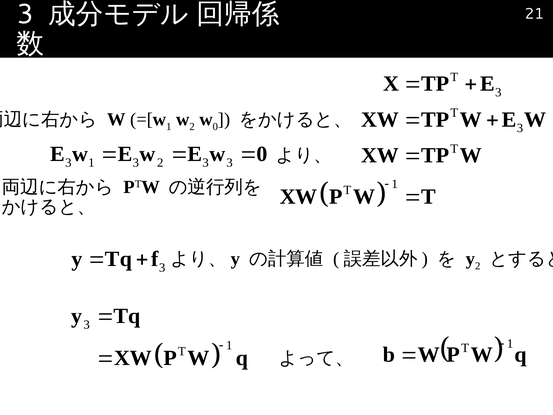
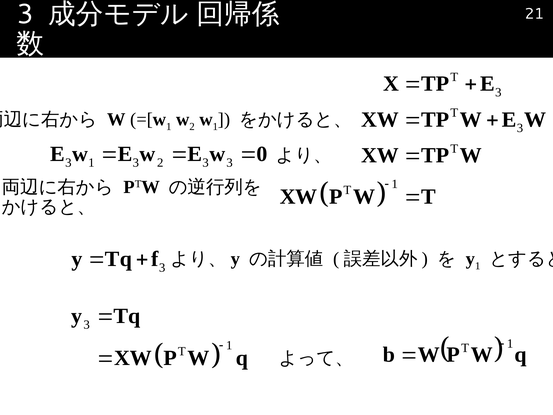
0 at (215, 127): 0 -> 1
2 at (478, 266): 2 -> 1
